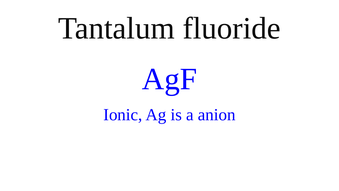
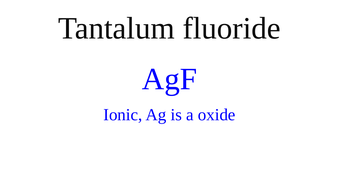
anion: anion -> oxide
